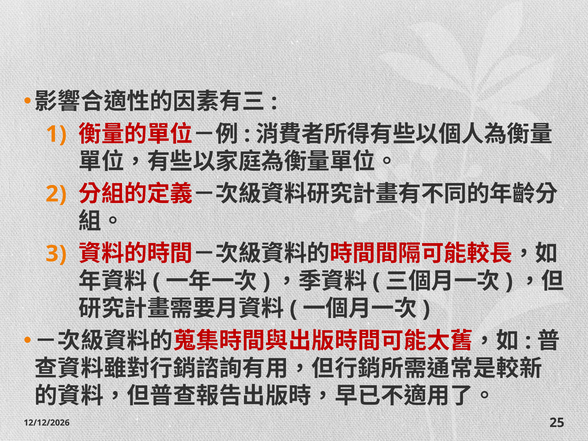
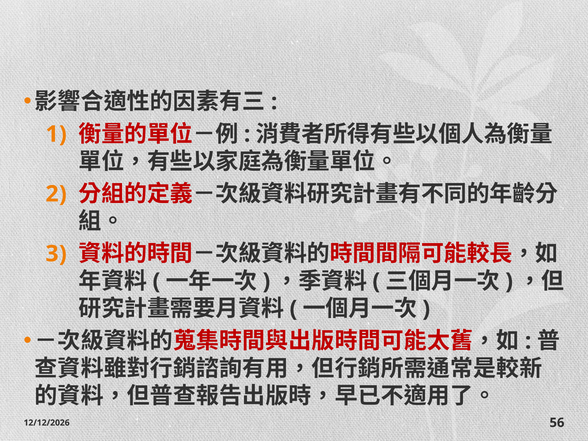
25: 25 -> 56
